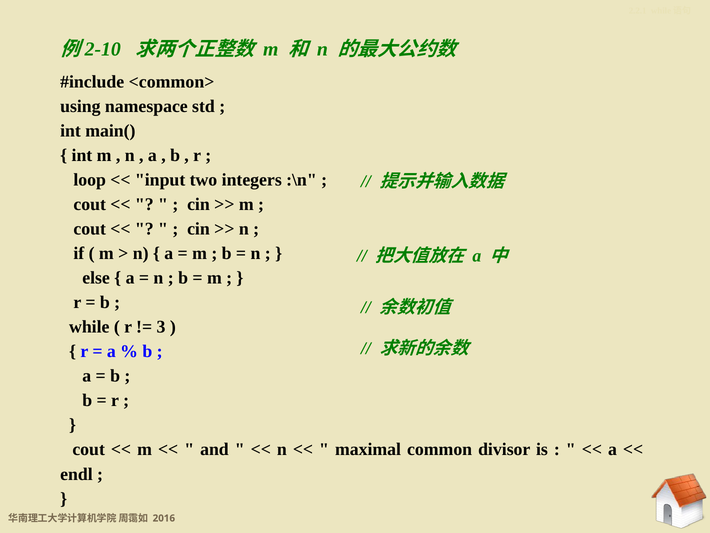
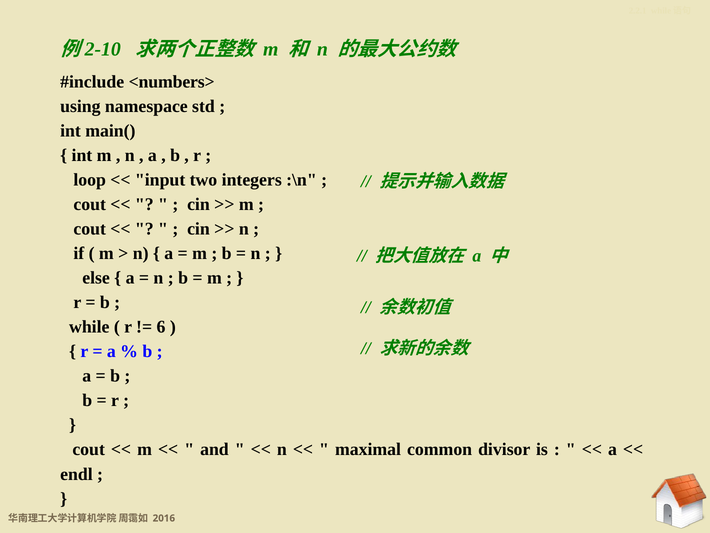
<common>: <common> -> <numbers>
3: 3 -> 6
